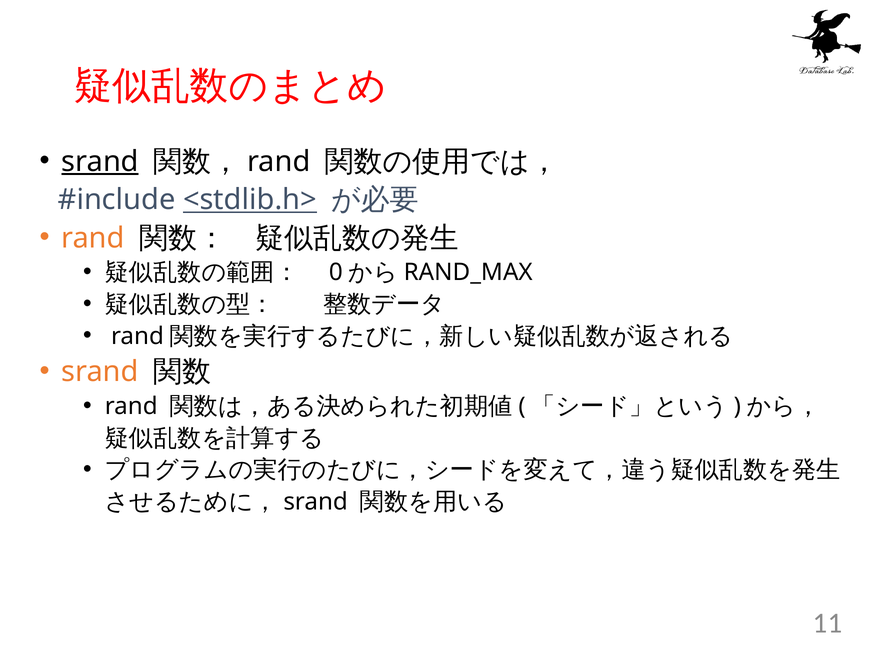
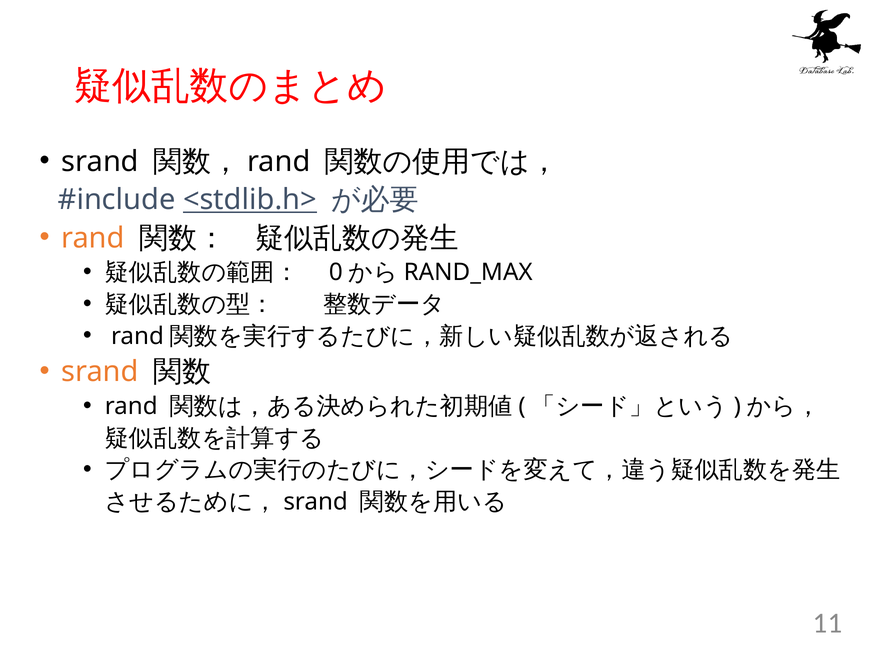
srand at (100, 162) underline: present -> none
